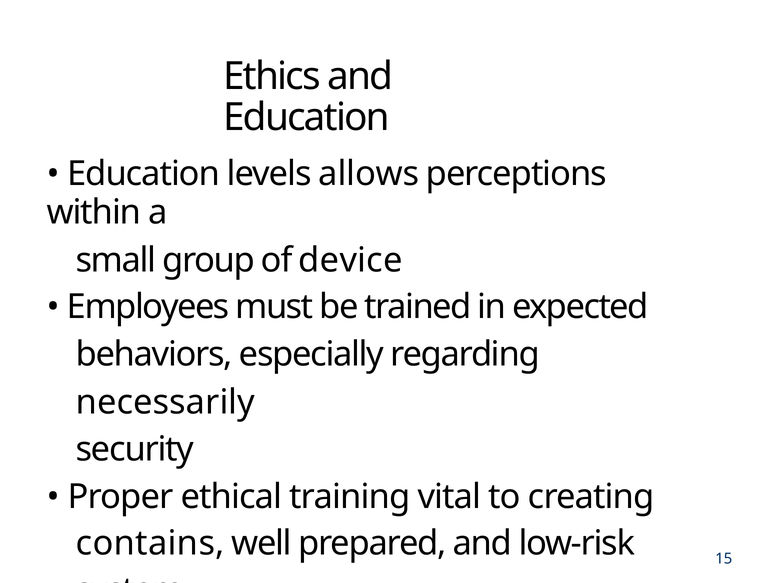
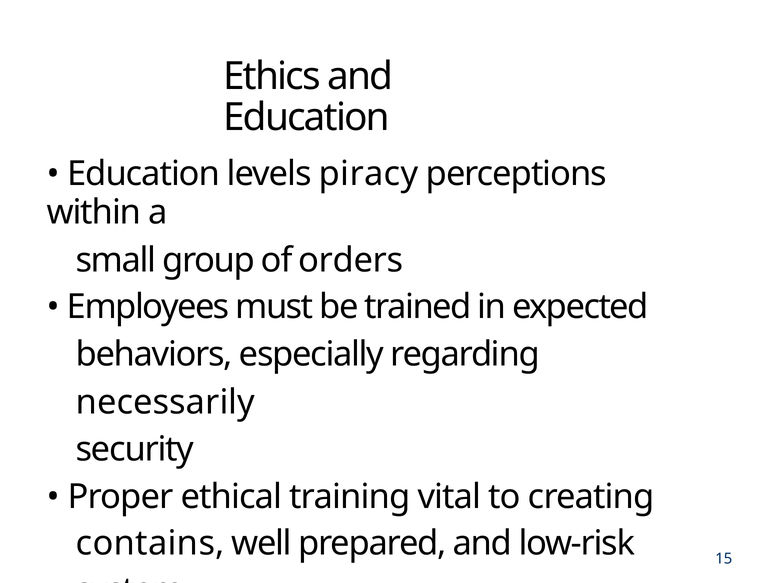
allows: allows -> piracy
device: device -> orders
